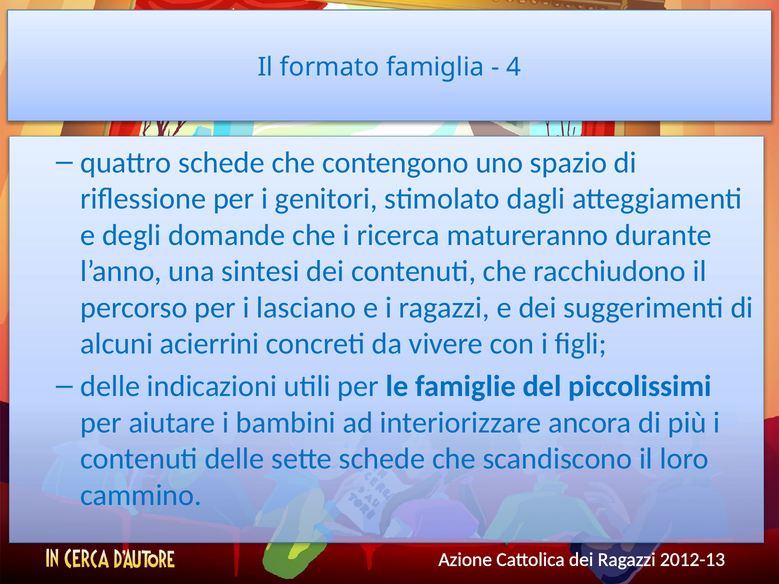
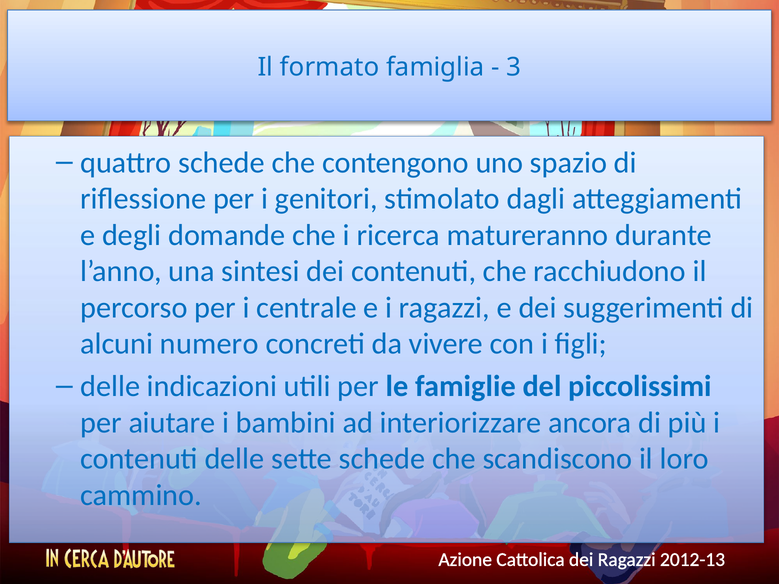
4: 4 -> 3
lasciano: lasciano -> centrale
acierrini: acierrini -> numero
